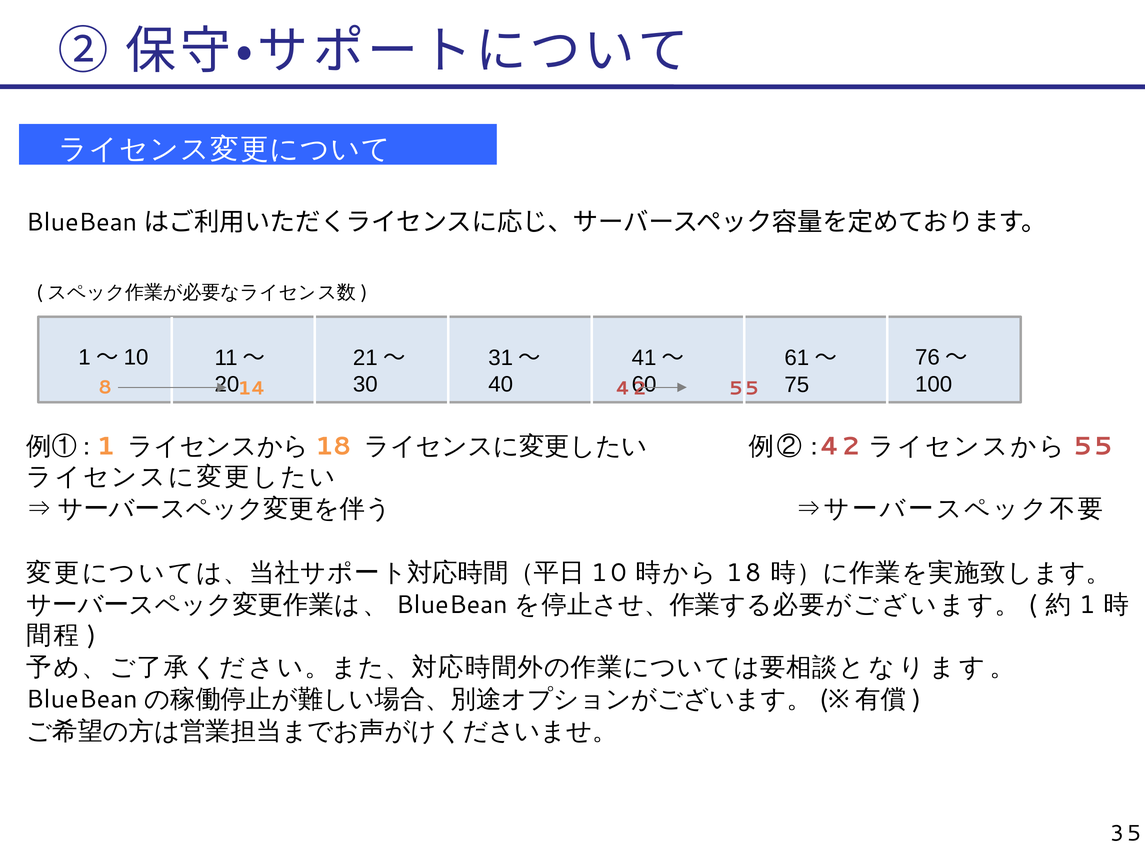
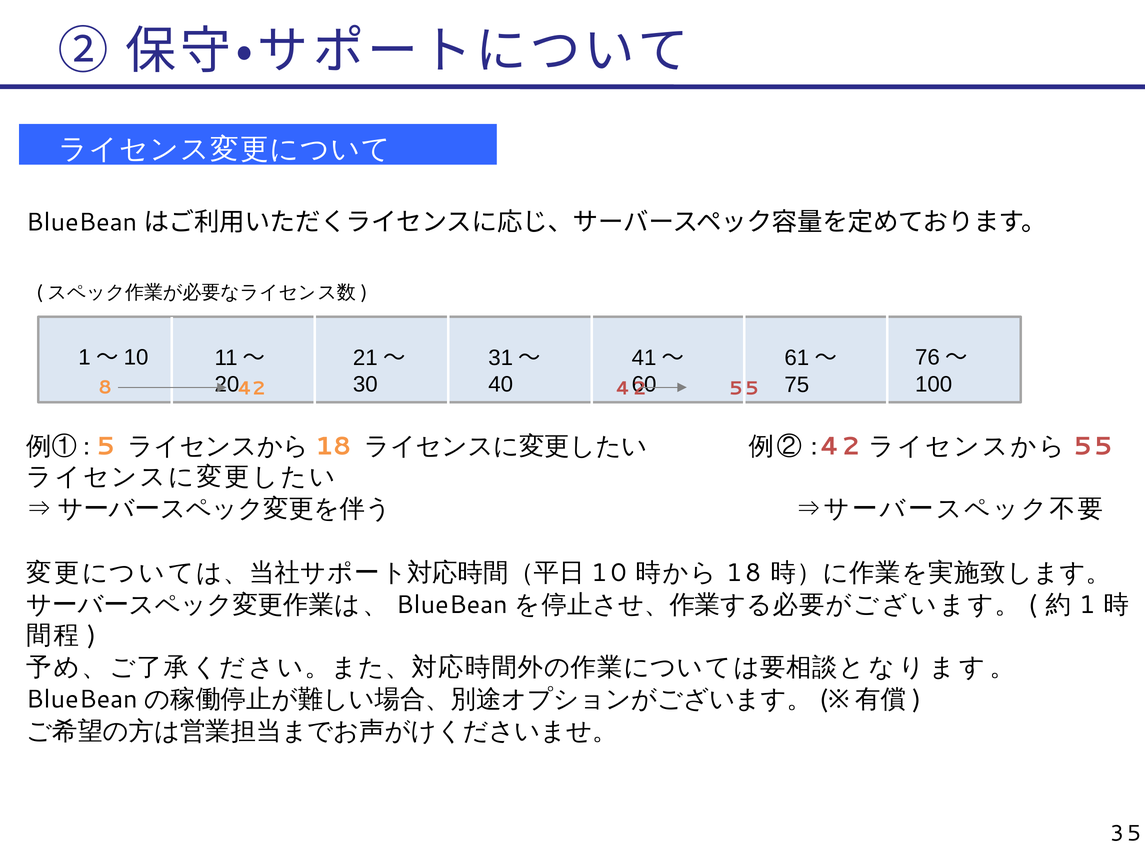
8 14: 14 -> 42
1 at (106, 447): 1 -> 5
